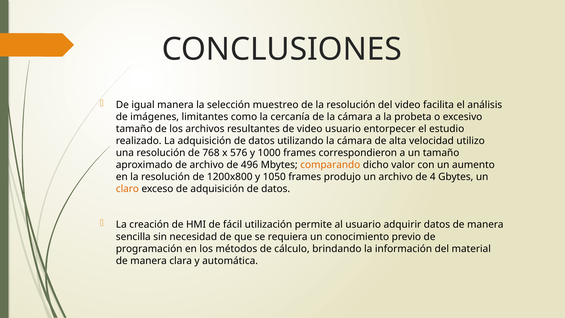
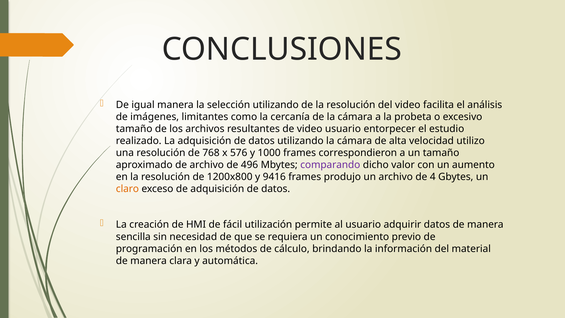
selección muestreo: muestreo -> utilizando
comparando colour: orange -> purple
1050: 1050 -> 9416
